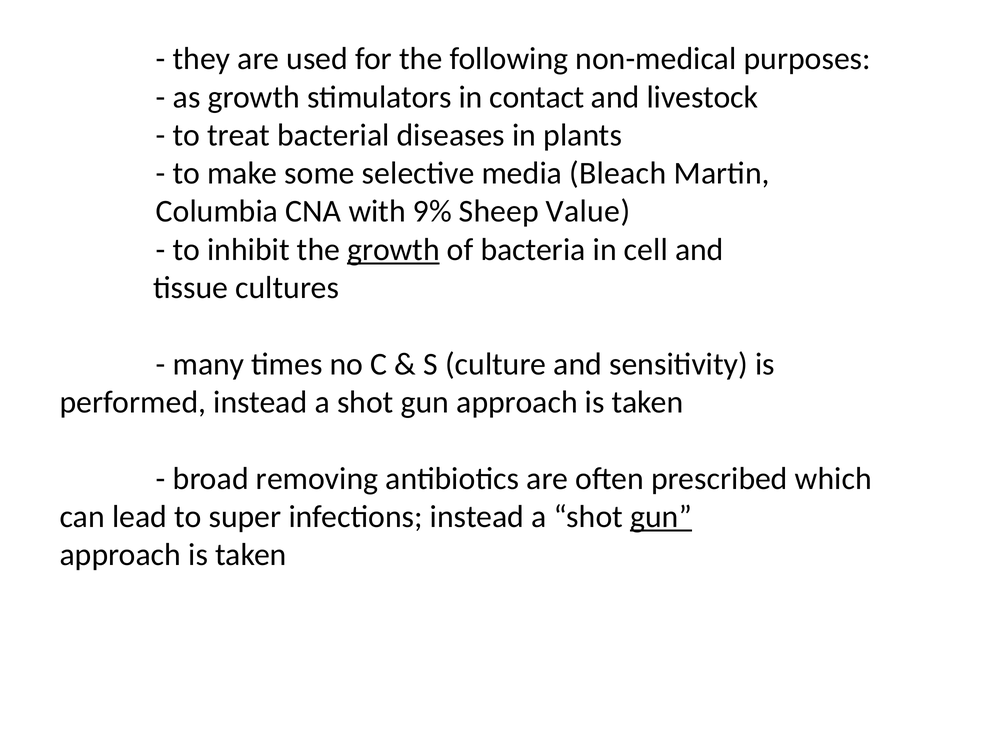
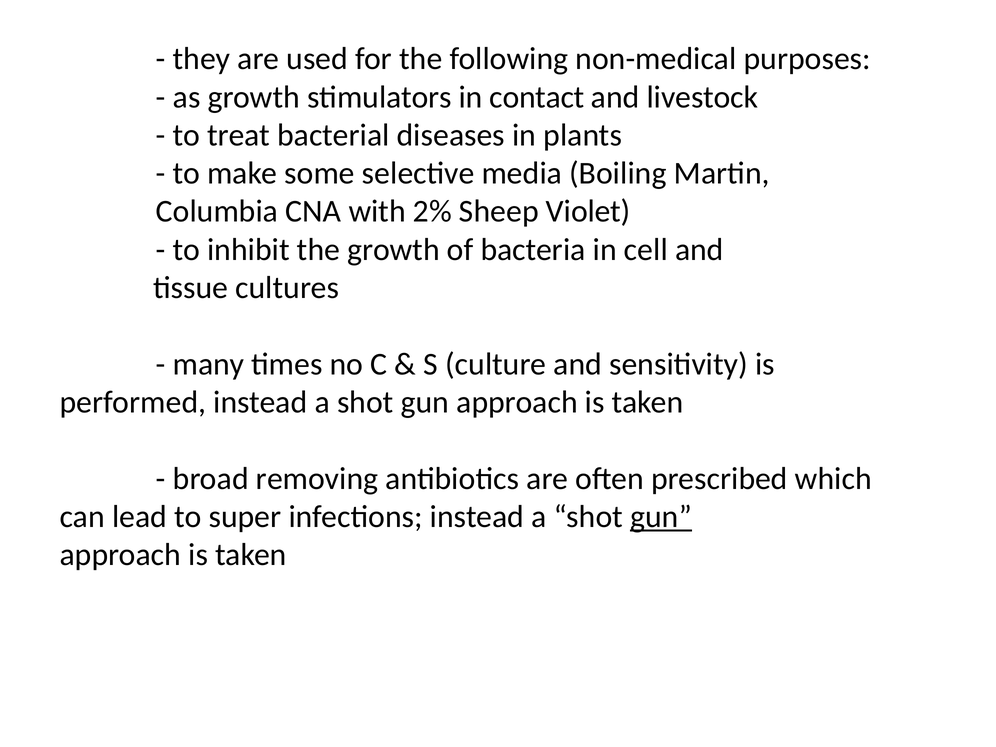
Bleach: Bleach -> Boiling
9%: 9% -> 2%
Value: Value -> Violet
growth at (393, 250) underline: present -> none
